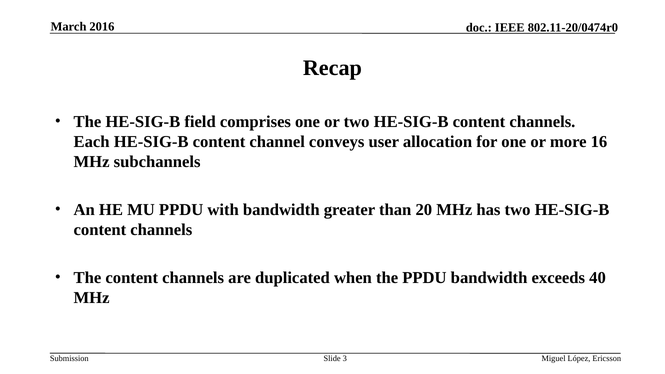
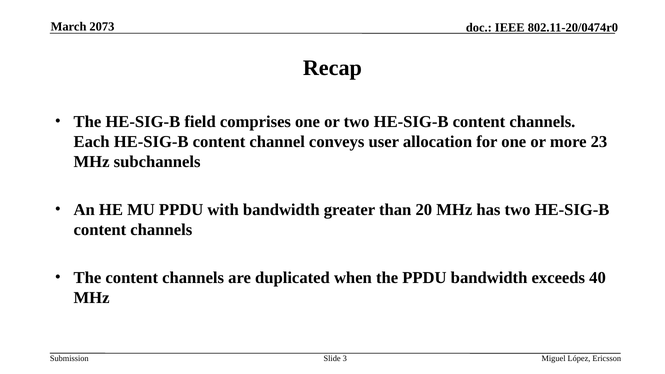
2016: 2016 -> 2073
16: 16 -> 23
